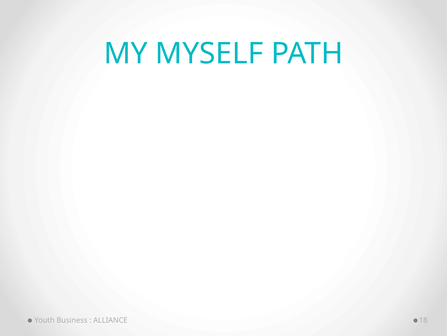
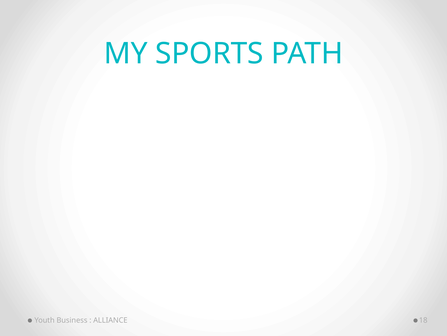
MYSELF: MYSELF -> SPORTS
